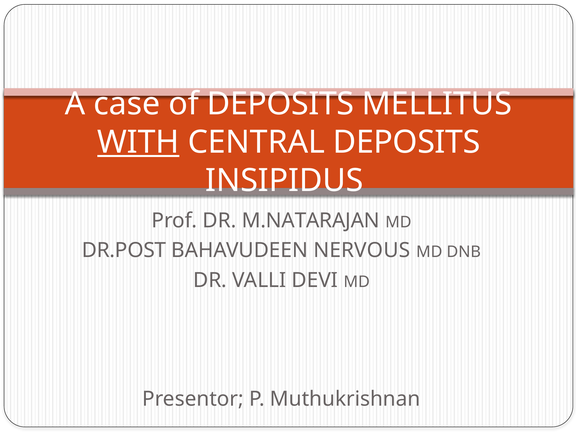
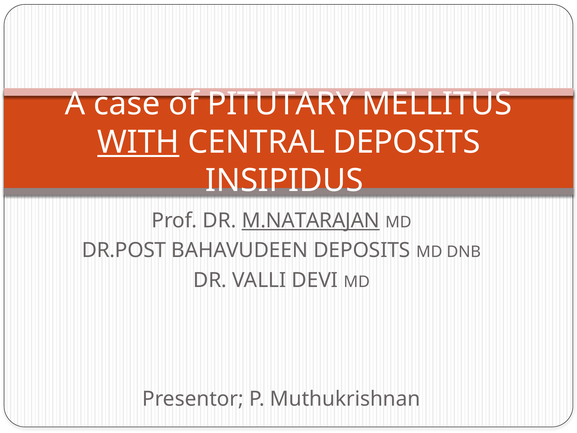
of DEPOSITS: DEPOSITS -> PITUTARY
M.NATARAJAN underline: none -> present
BAHAVUDEEN NERVOUS: NERVOUS -> DEPOSITS
